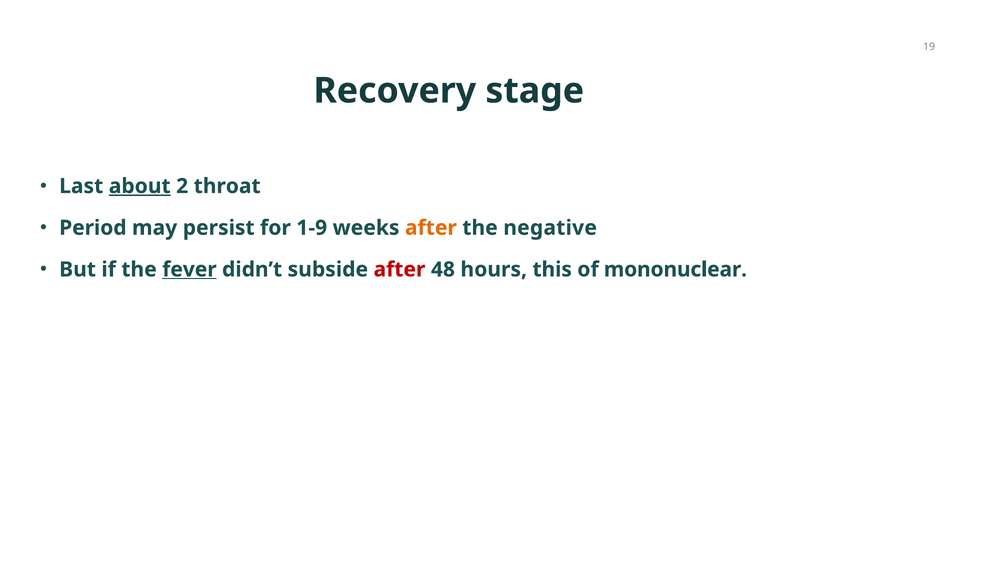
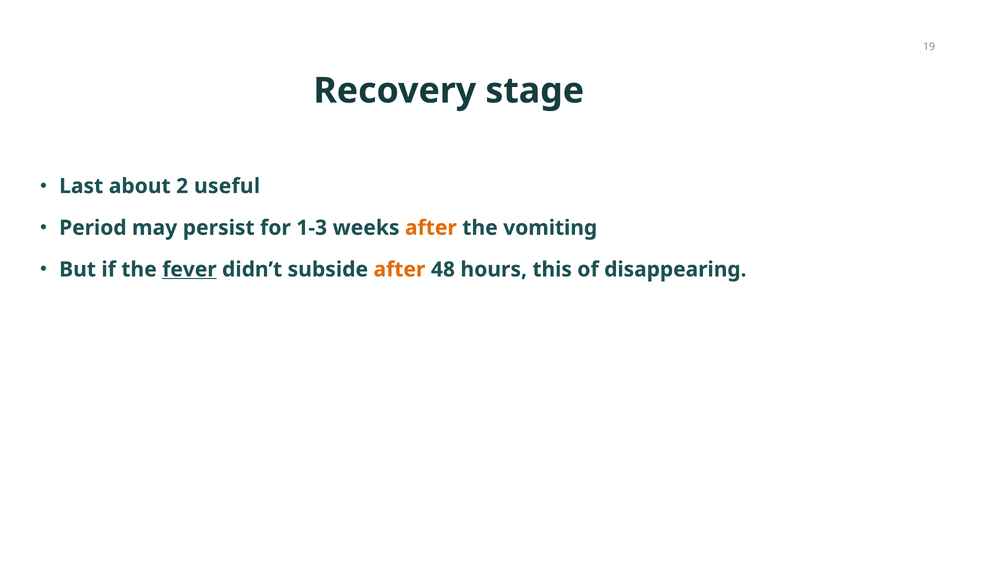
about underline: present -> none
throat: throat -> useful
1-9: 1-9 -> 1-3
negative: negative -> vomiting
after at (399, 269) colour: red -> orange
mononuclear: mononuclear -> disappearing
